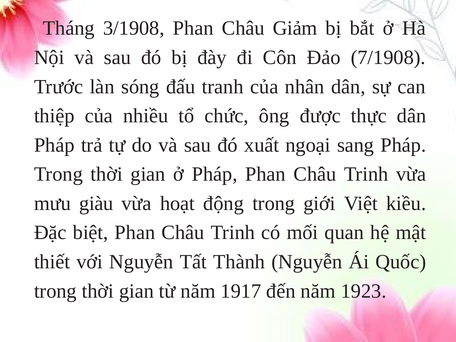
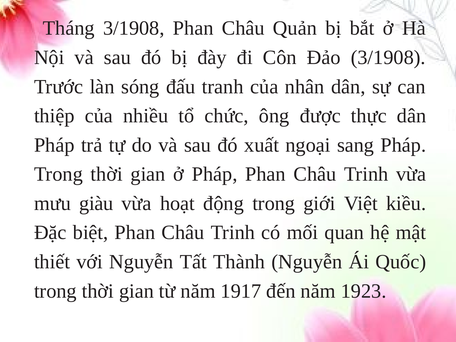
Giảm: Giảm -> Quản
Đảo 7/1908: 7/1908 -> 3/1908
